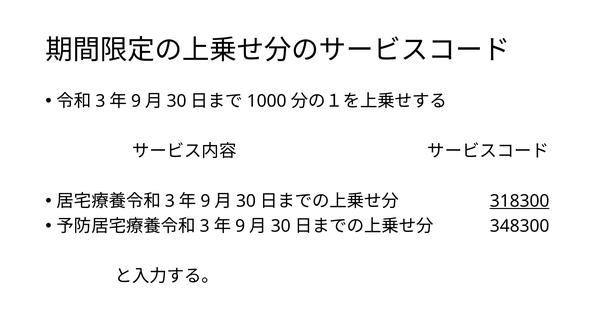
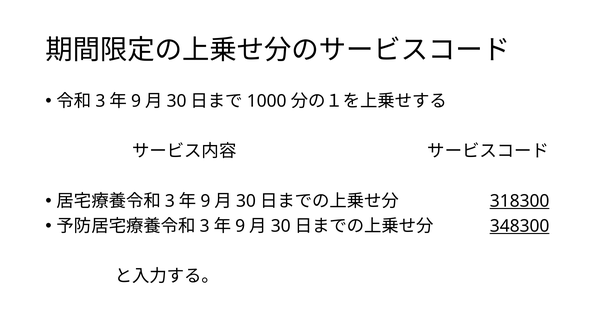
348300 underline: none -> present
